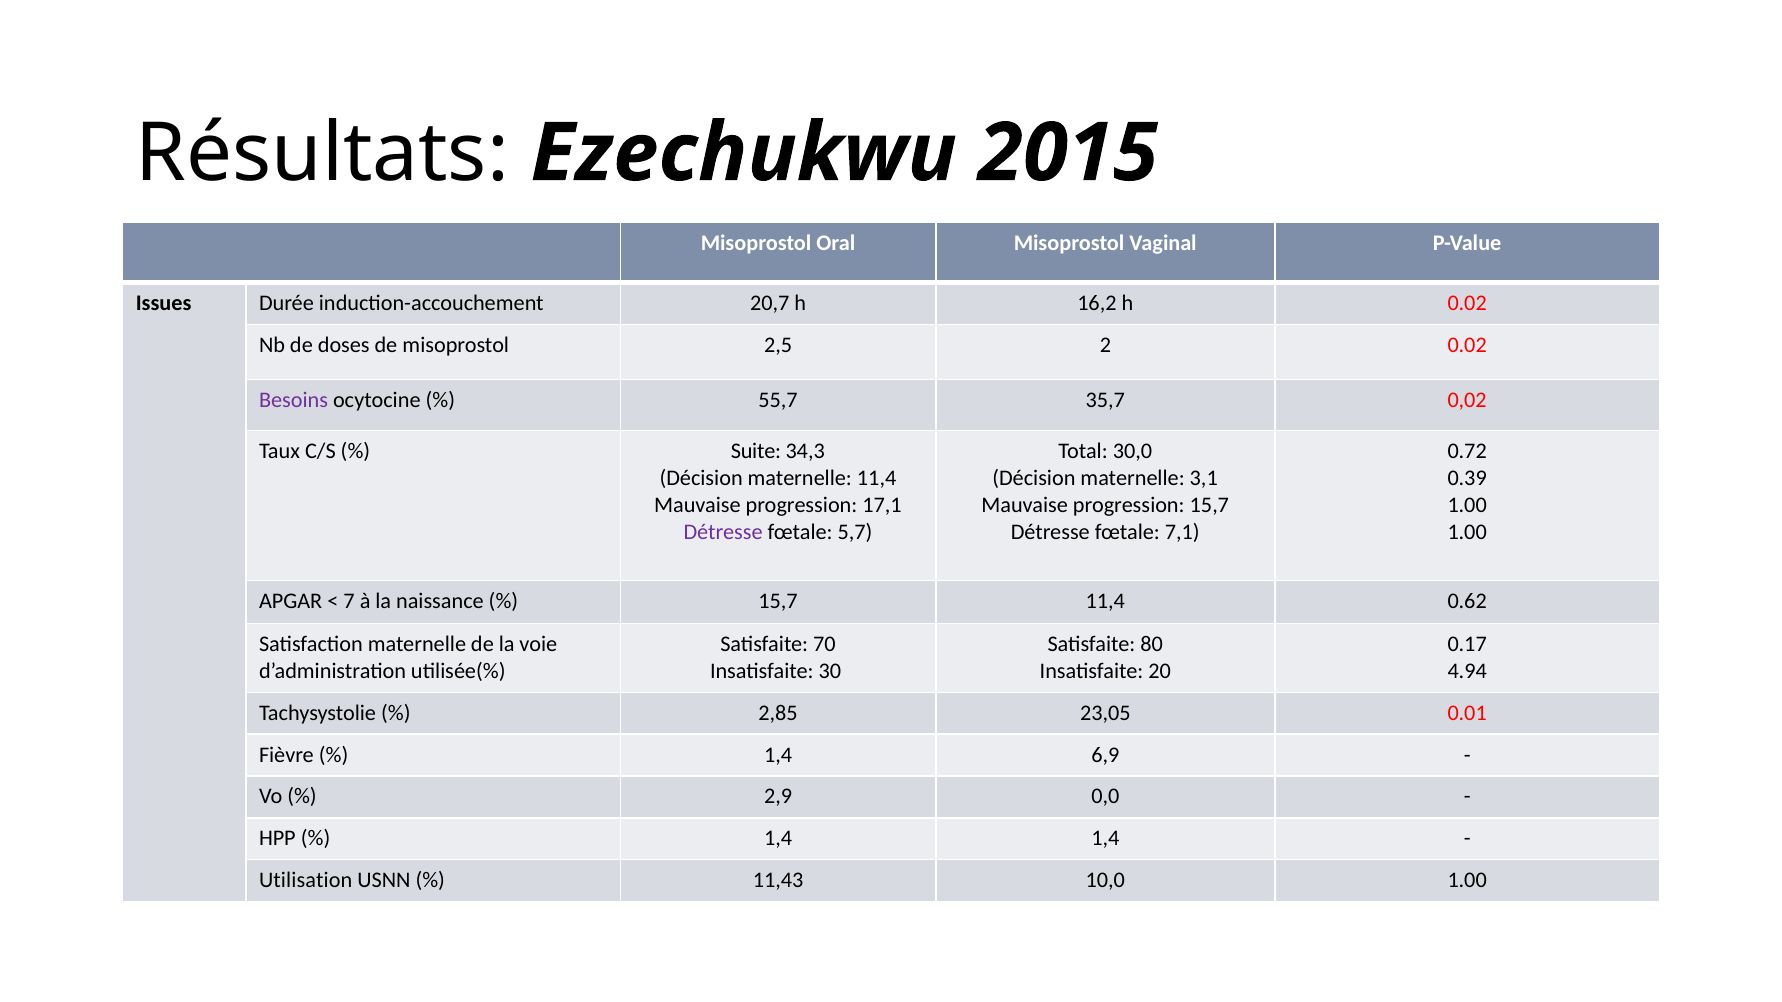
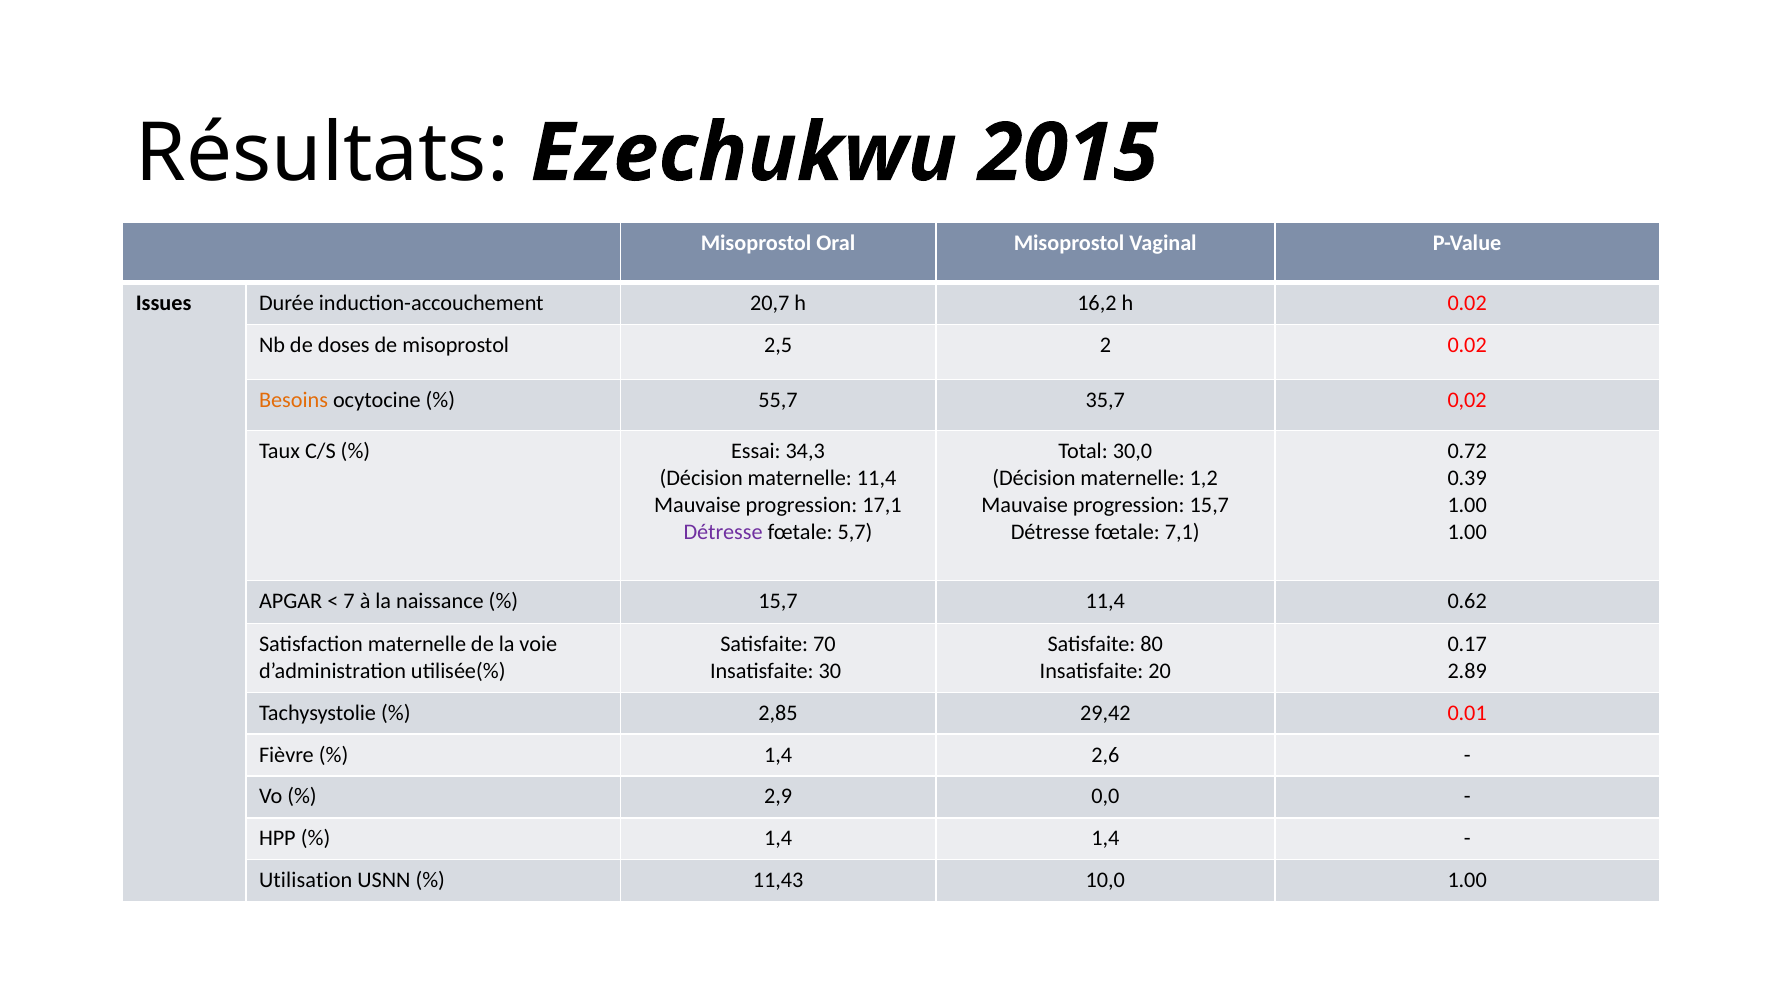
Besoins colour: purple -> orange
Suite: Suite -> Essai
3,1: 3,1 -> 1,2
4.94: 4.94 -> 2.89
23,05: 23,05 -> 29,42
6,9: 6,9 -> 2,6
